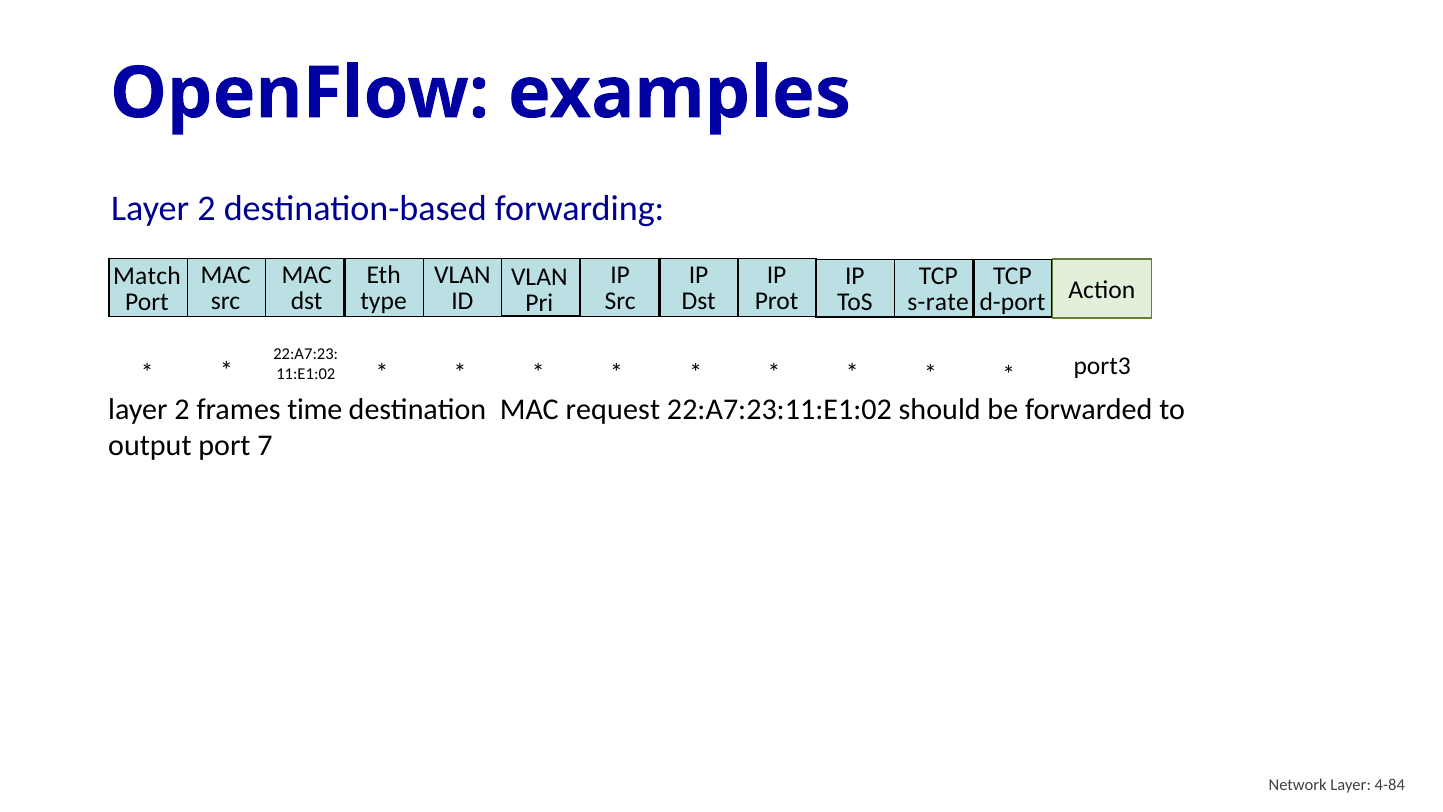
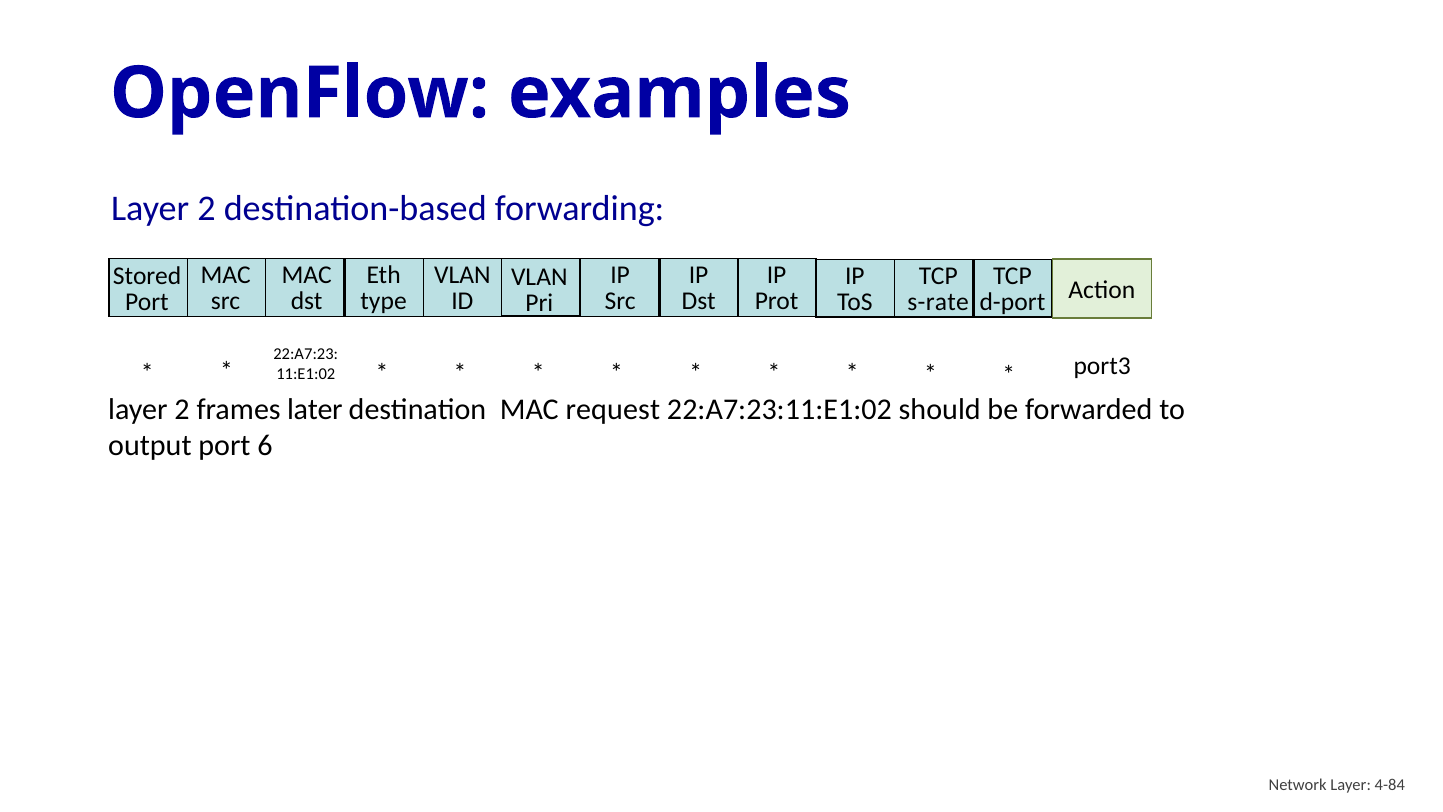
Match: Match -> Stored
time: time -> later
7: 7 -> 6
